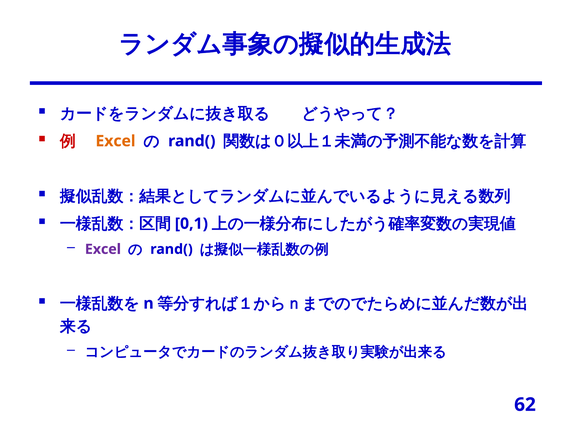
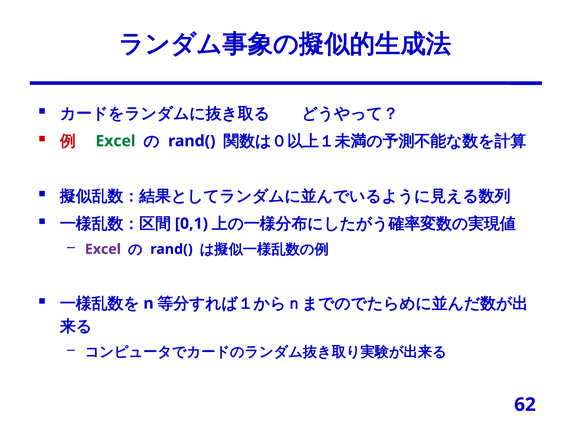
Excel at (116, 141) colour: orange -> green
